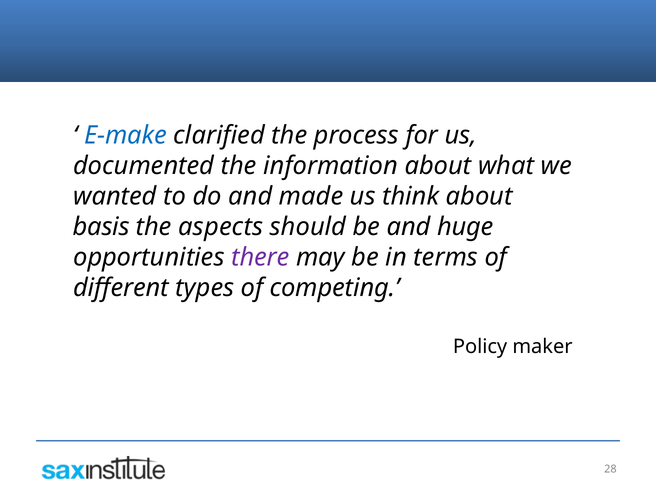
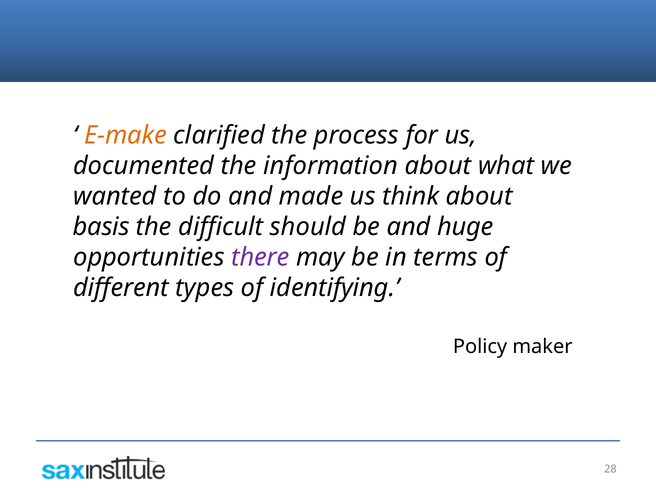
E-make colour: blue -> orange
aspects: aspects -> difficult
competing: competing -> identifying
